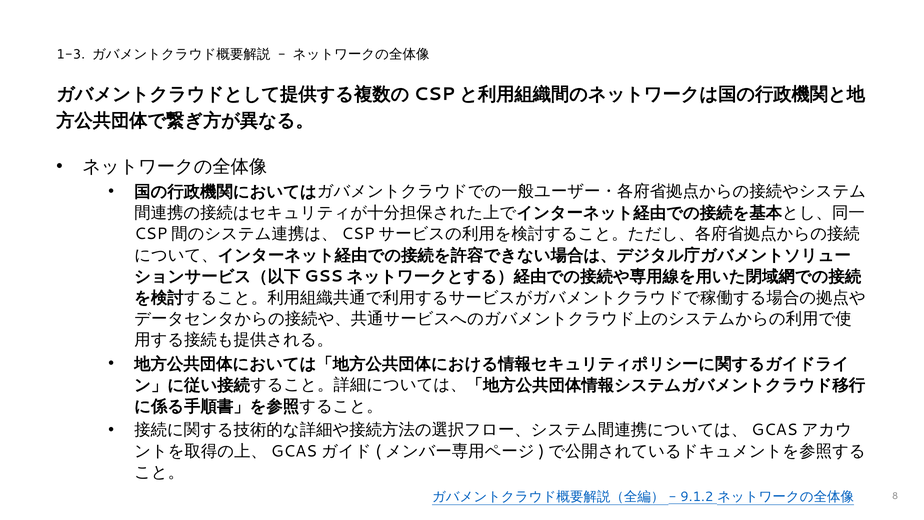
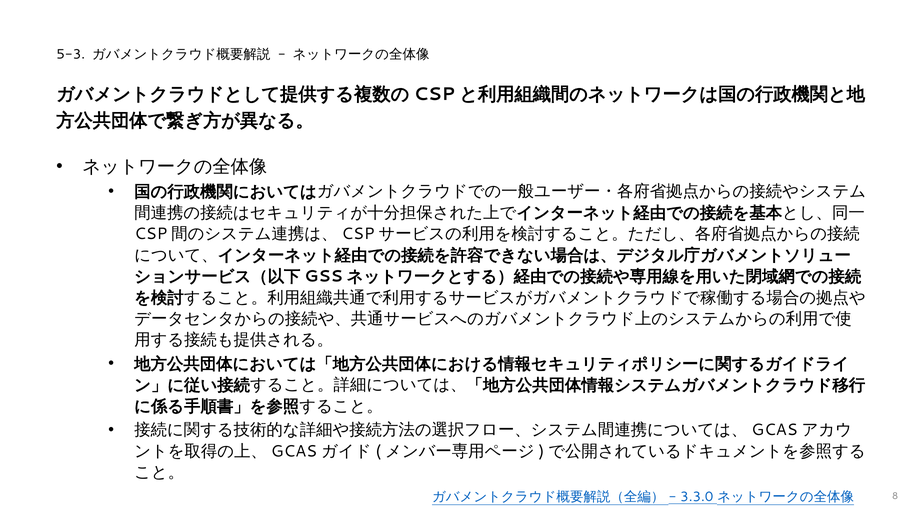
1-3: 1-3 -> 5-3
9.1.2: 9.1.2 -> 3.3.0
